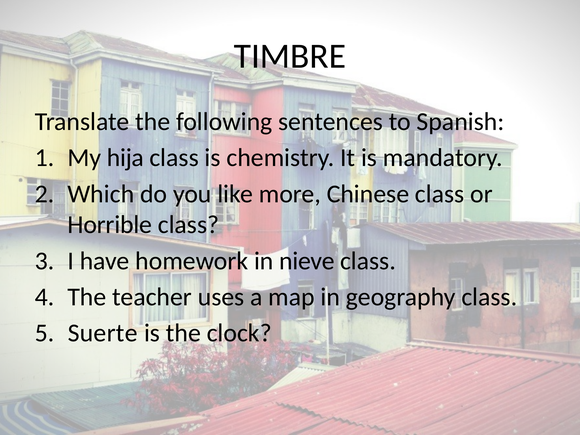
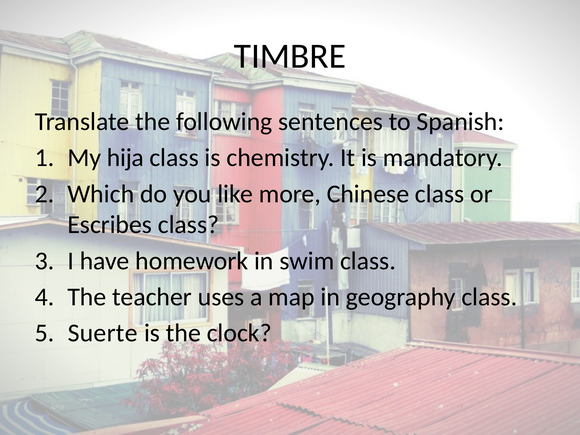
Horrible: Horrible -> Escribes
nieve: nieve -> swim
